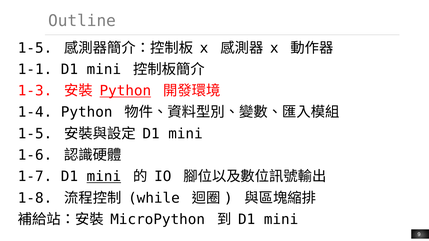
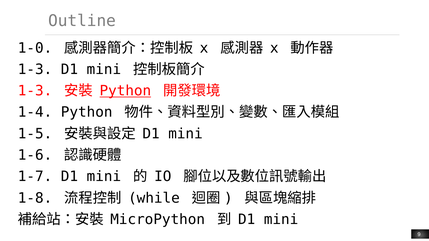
1-5 at (35, 48): 1-5 -> 1-0
1-1 at (35, 70): 1-1 -> 1-3
mini at (104, 177) underline: present -> none
